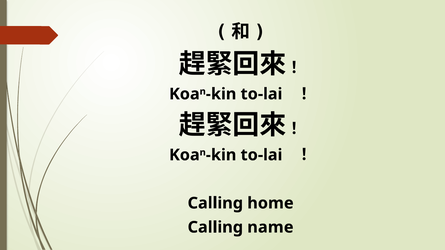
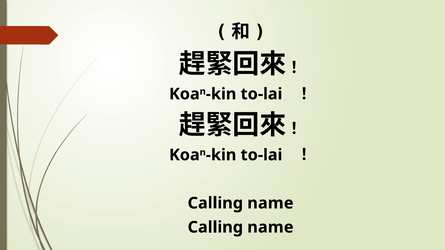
home at (270, 203): home -> name
